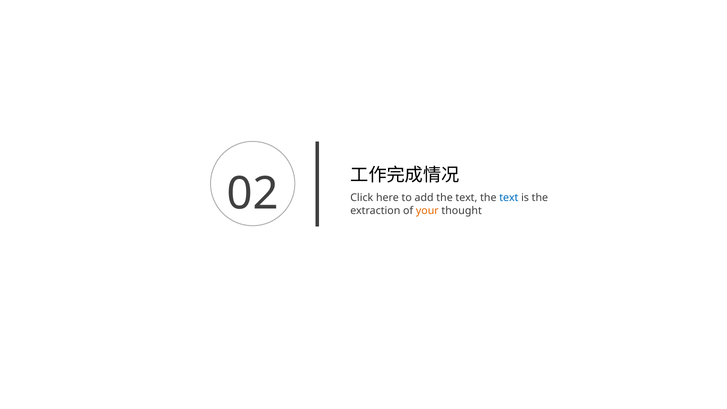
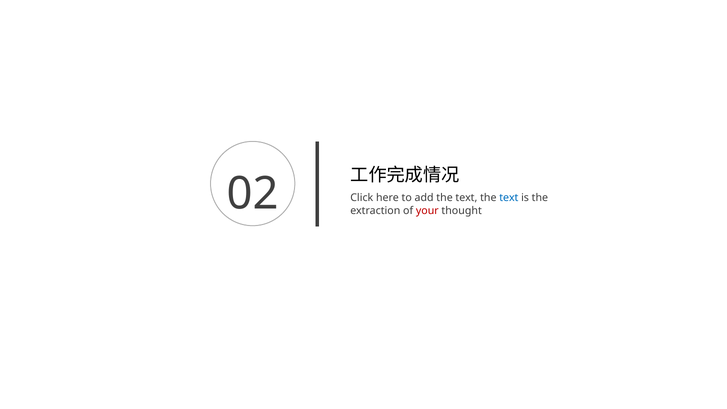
your colour: orange -> red
